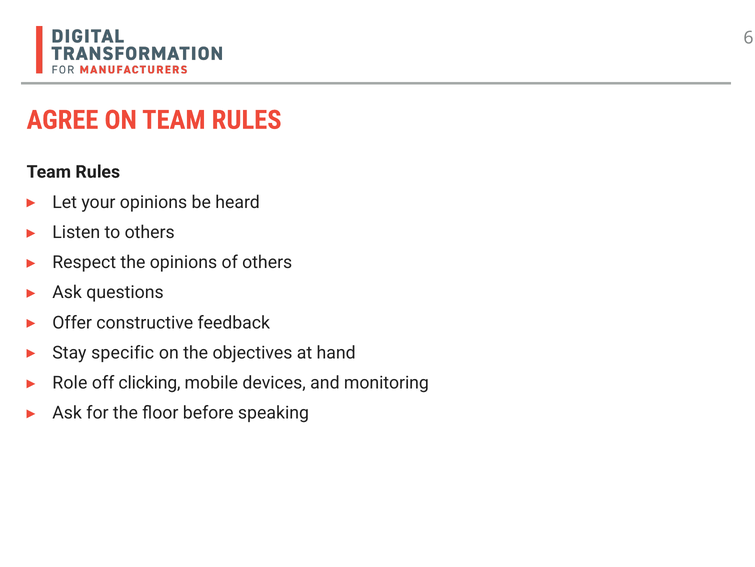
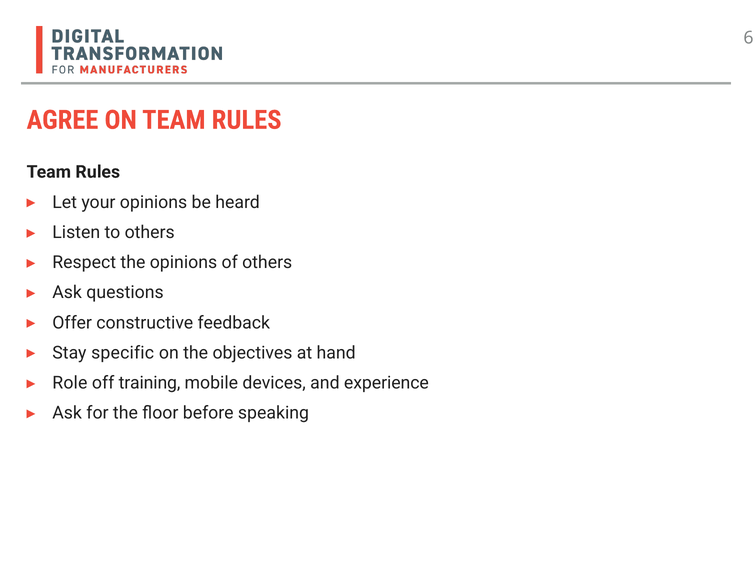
clicking: clicking -> training
monitoring: monitoring -> experience
